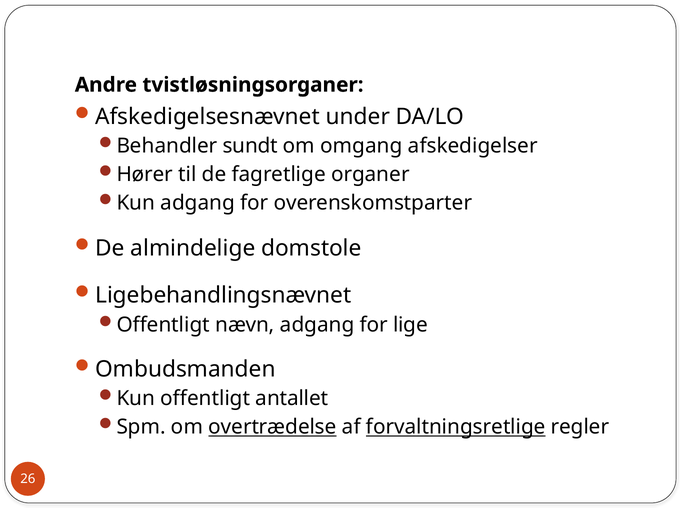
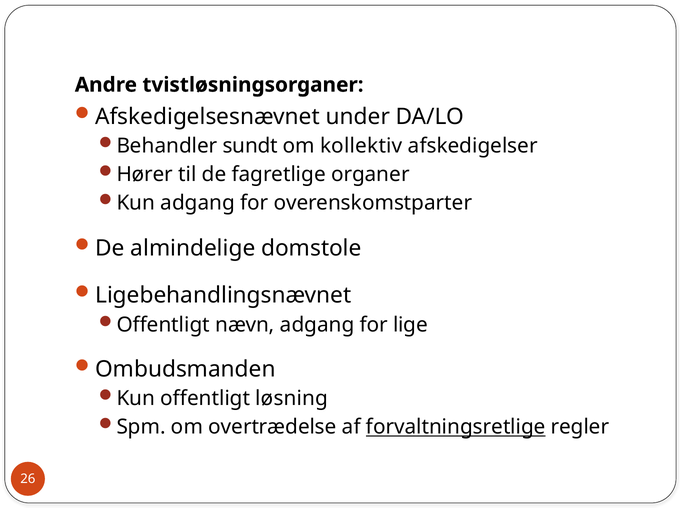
omgang: omgang -> kollektiv
antallet: antallet -> løsning
overtrædelse underline: present -> none
